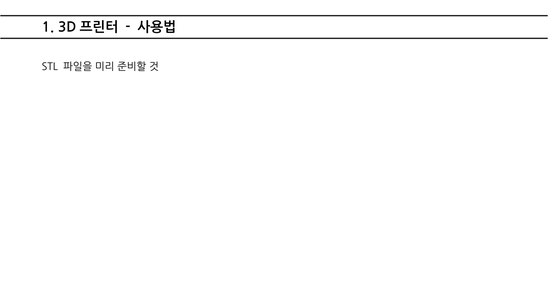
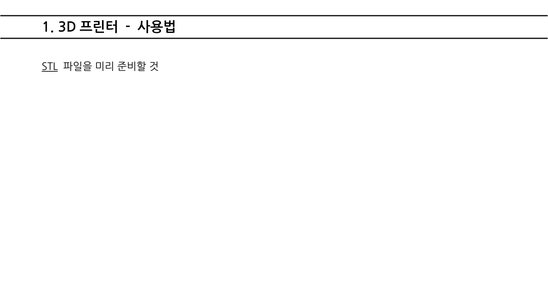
STL underline: none -> present
